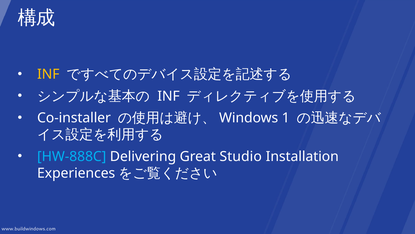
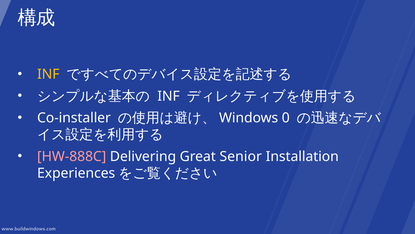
1: 1 -> 0
HW-888C colour: light blue -> pink
Studio: Studio -> Senior
